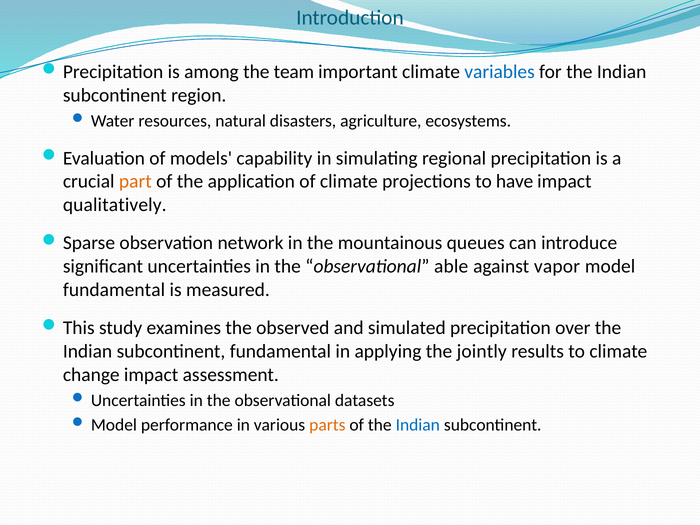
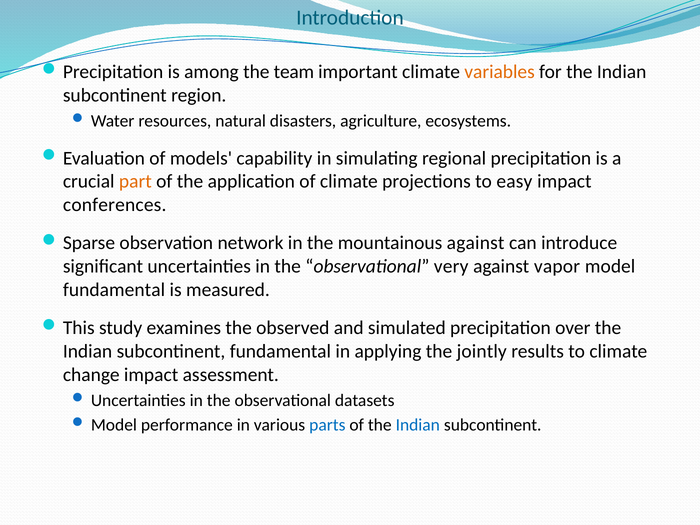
variables colour: blue -> orange
have: have -> easy
qualitatively: qualitatively -> conferences
mountainous queues: queues -> against
able: able -> very
parts colour: orange -> blue
